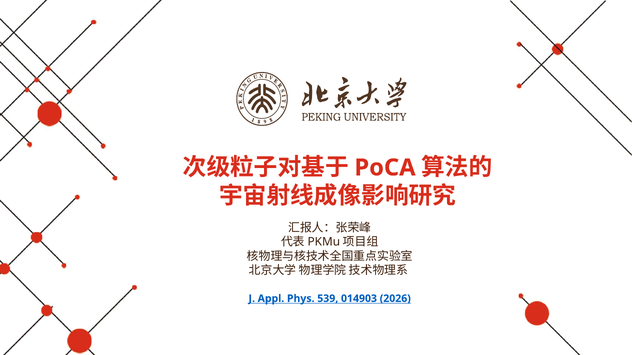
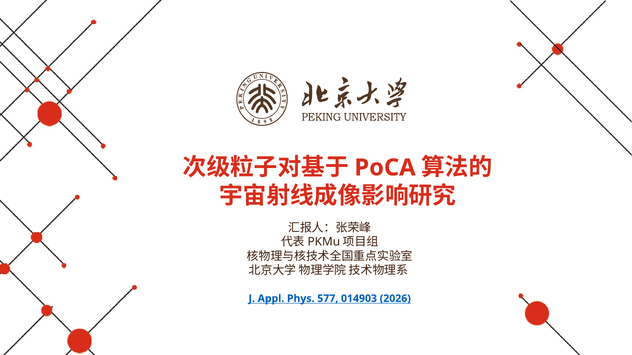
539: 539 -> 577
